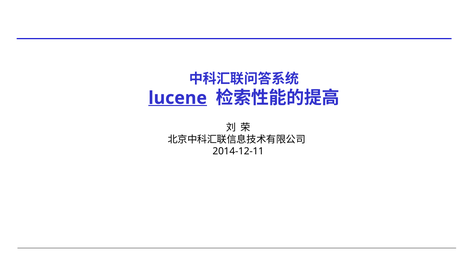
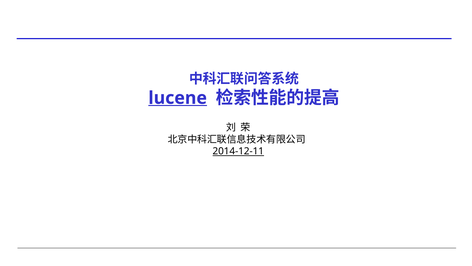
2014-12-11 underline: none -> present
